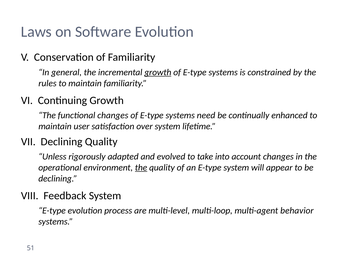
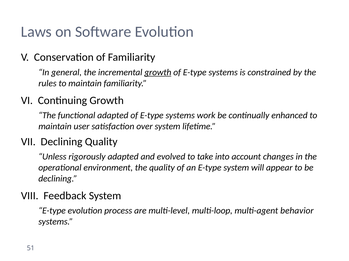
functional changes: changes -> adapted
need: need -> work
the at (141, 168) underline: present -> none
